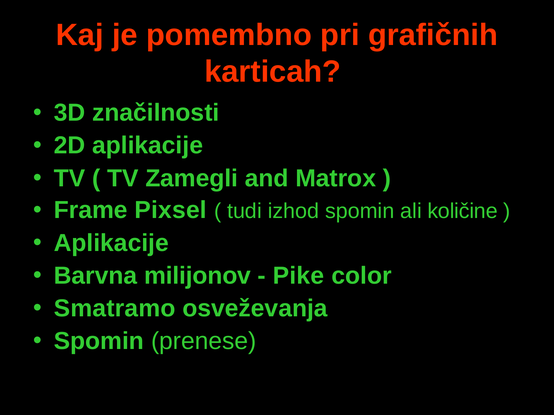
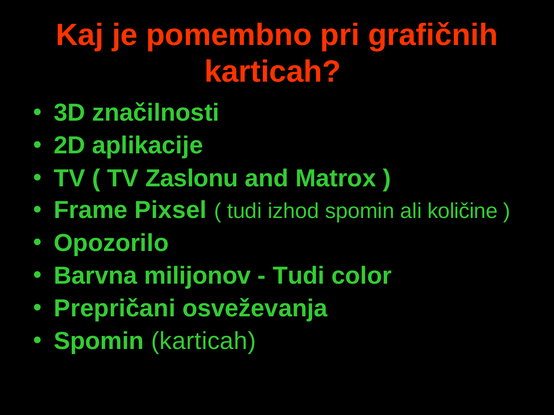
Zamegli: Zamegli -> Zaslonu
Aplikacije at (111, 243): Aplikacije -> Opozorilo
Pike at (299, 276): Pike -> Tudi
Smatramo: Smatramo -> Prepričani
Spomin prenese: prenese -> karticah
